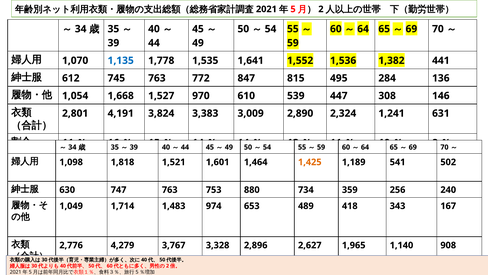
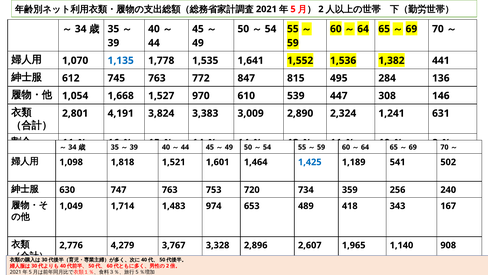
1,425 colour: orange -> blue
880: 880 -> 720
2,627: 2,627 -> 2,607
